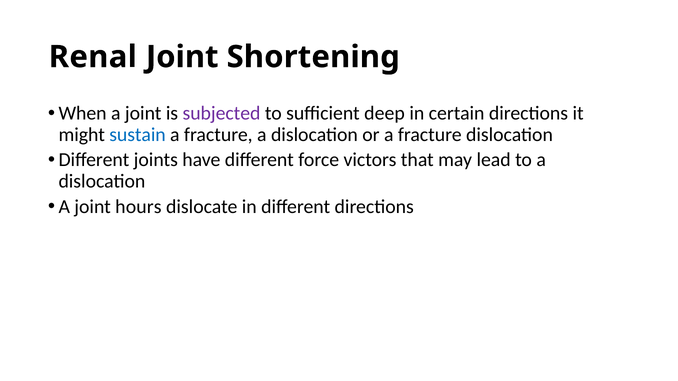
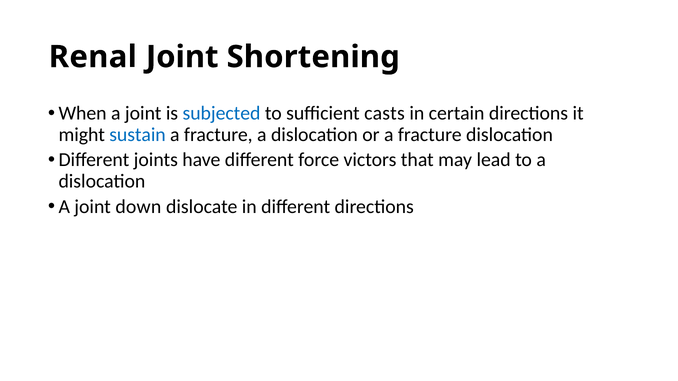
subjected colour: purple -> blue
deep: deep -> casts
hours: hours -> down
